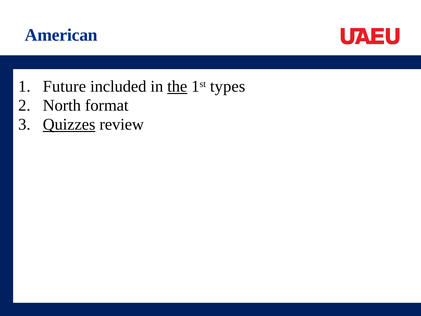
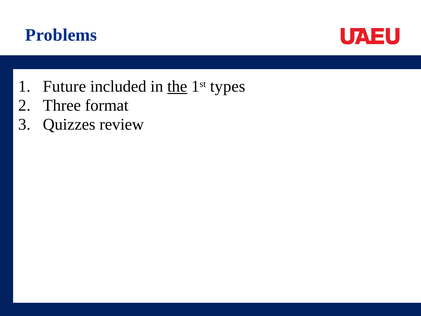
American: American -> Problems
North: North -> Three
Quizzes underline: present -> none
